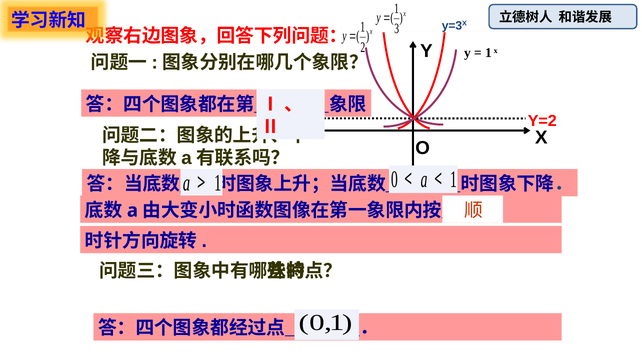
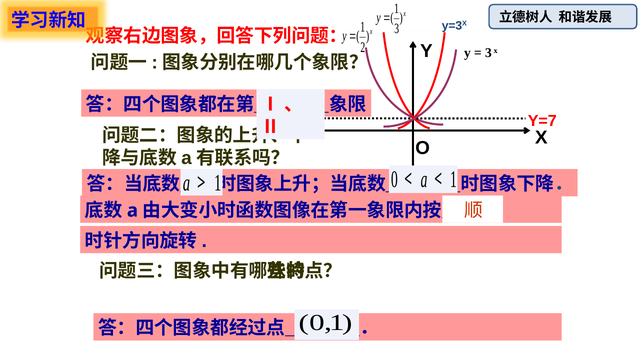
1 at (488, 53): 1 -> 3
Y=2: Y=2 -> Y=7
